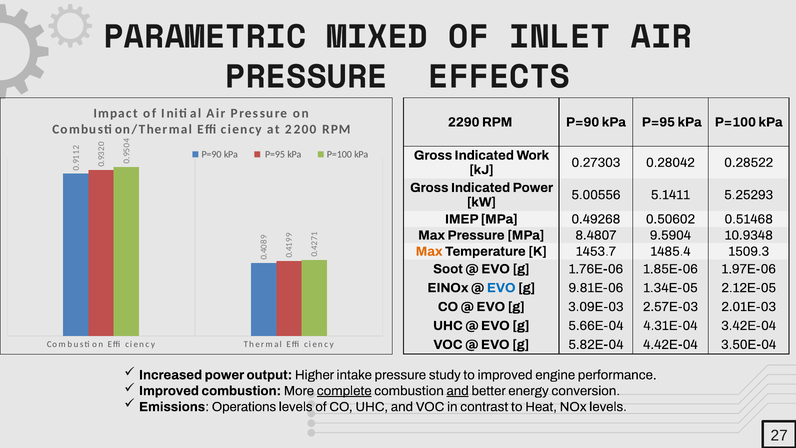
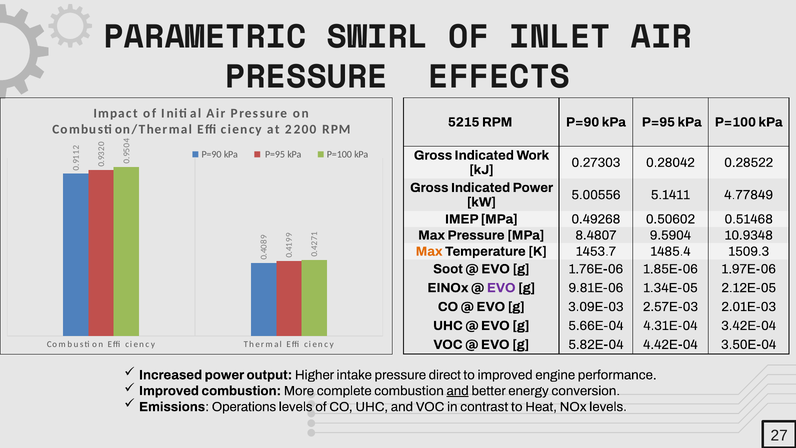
MIXED: MIXED -> SWIRL
2290: 2290 -> 5215
5.25293: 5.25293 -> 4.77849
EVO at (501, 288) colour: blue -> purple
study: study -> direct
complete underline: present -> none
